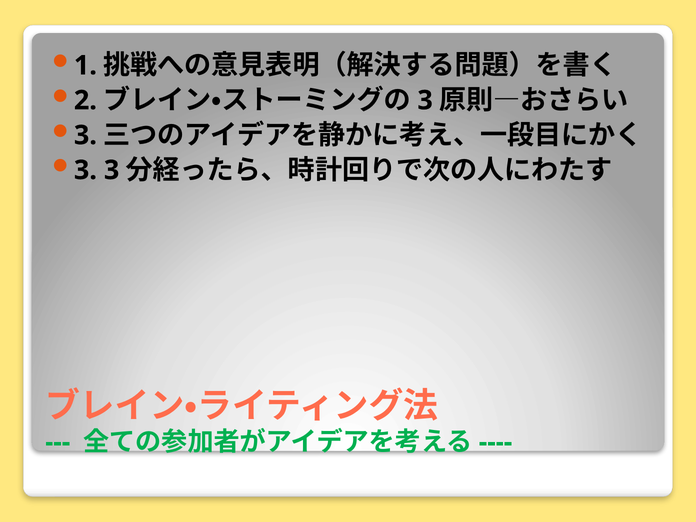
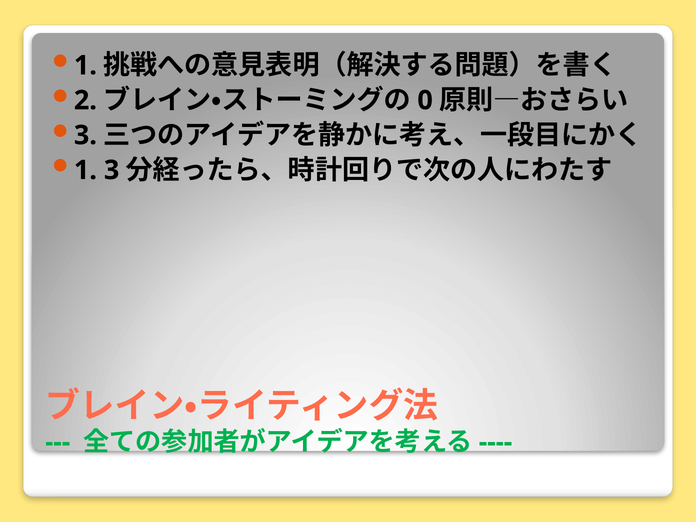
3 at (425, 100): 3 -> 0
3 at (85, 170): 3 -> 1
